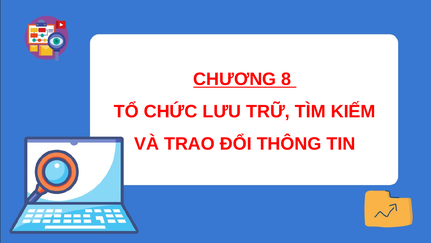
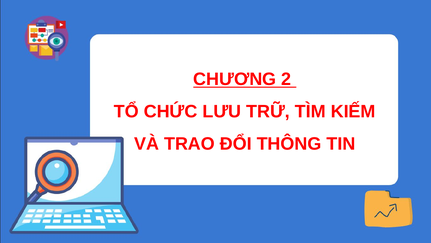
8: 8 -> 2
